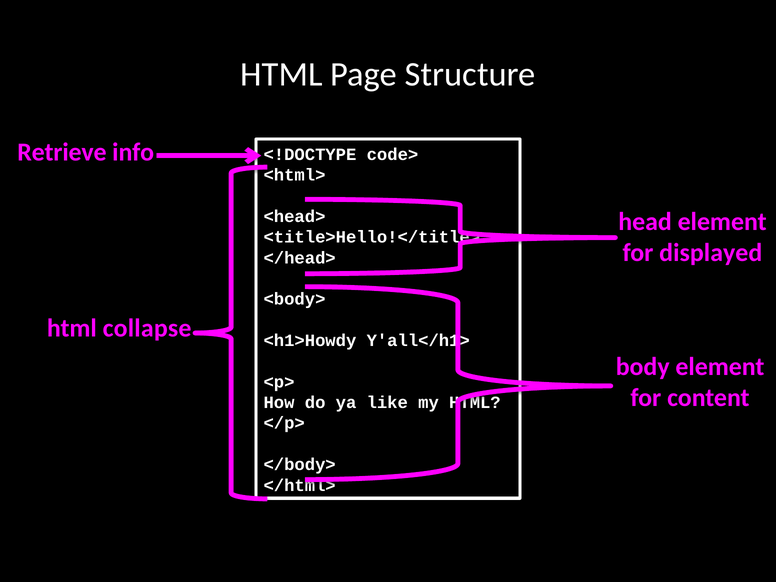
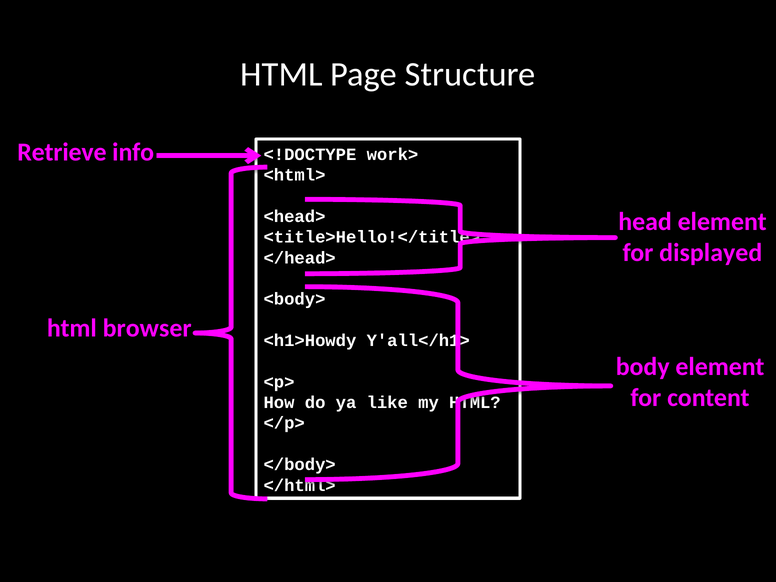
code>: code> -> work>
collapse: collapse -> browser
